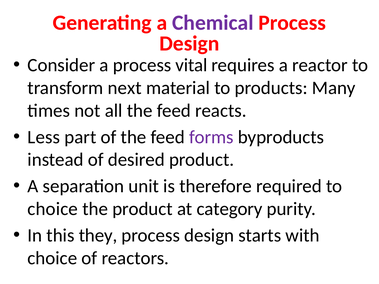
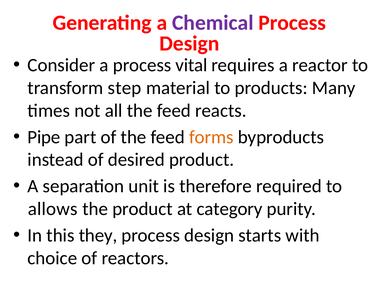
next: next -> step
Less: Less -> Pipe
forms colour: purple -> orange
choice at (53, 209): choice -> allows
